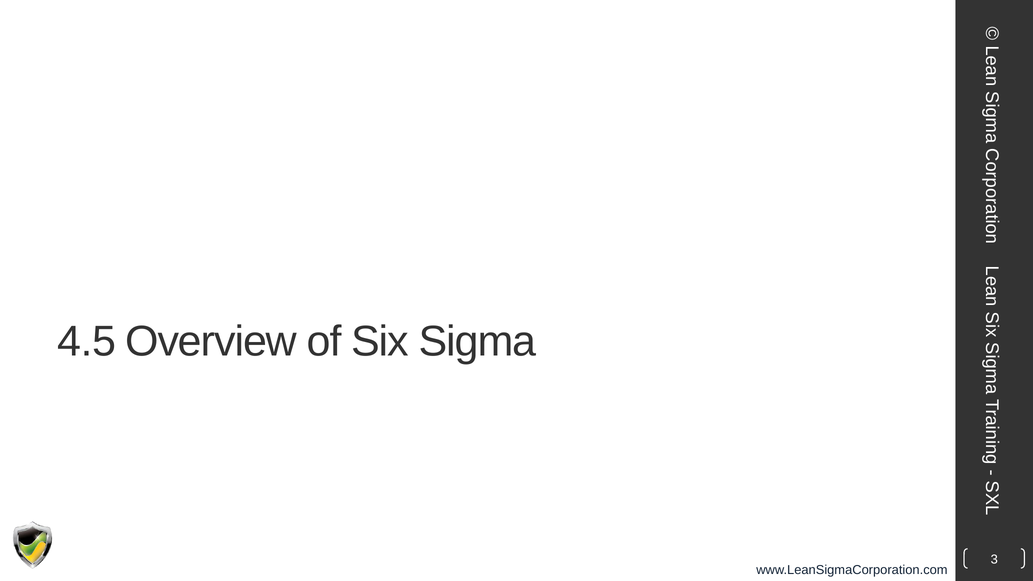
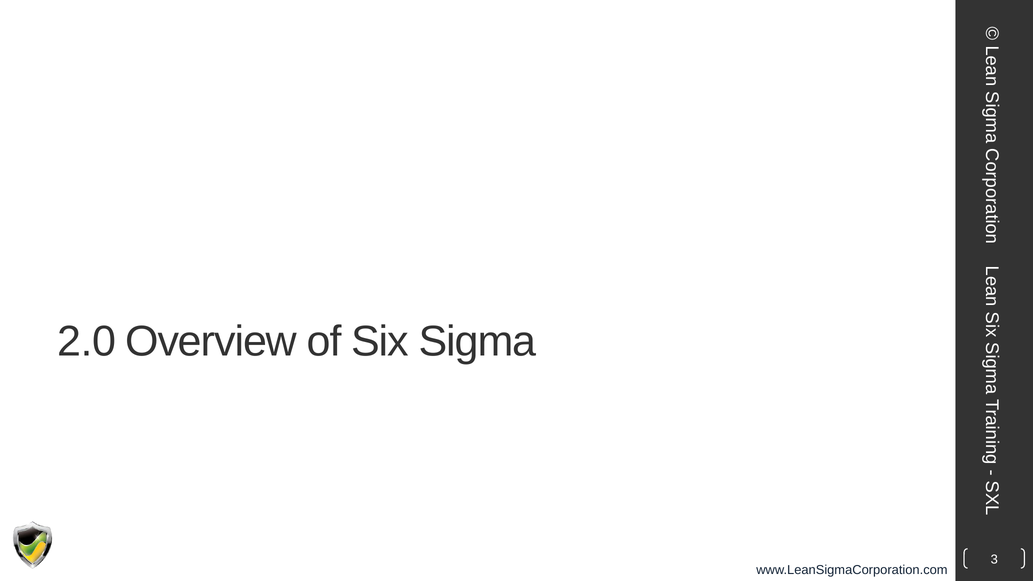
4.5: 4.5 -> 2.0
